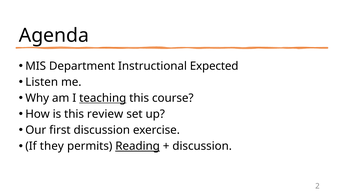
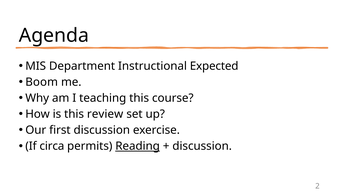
Listen: Listen -> Boom
teaching underline: present -> none
they: they -> circa
